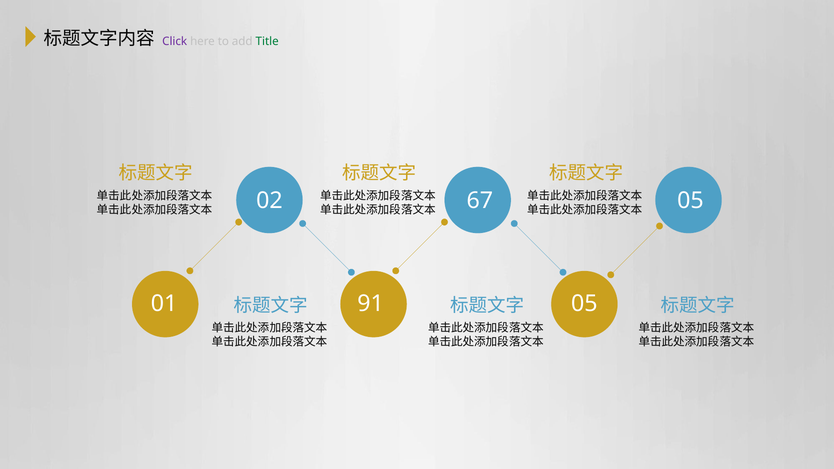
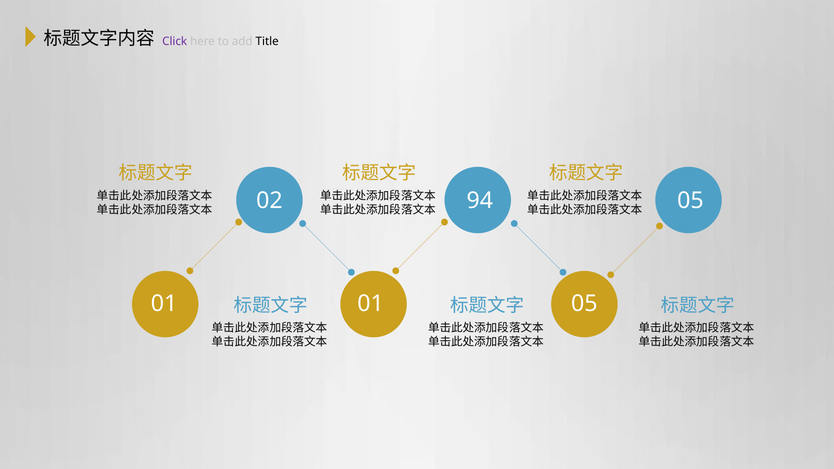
Title colour: green -> black
67: 67 -> 94
01 91: 91 -> 01
